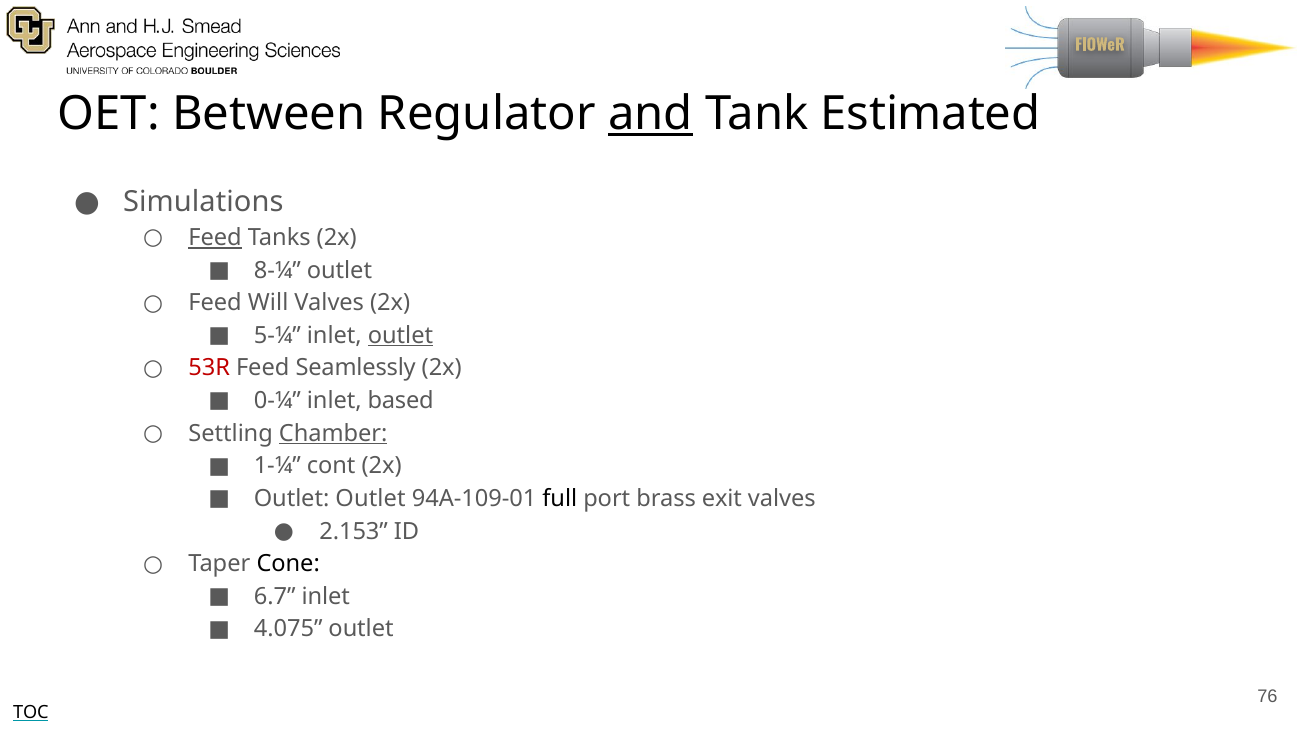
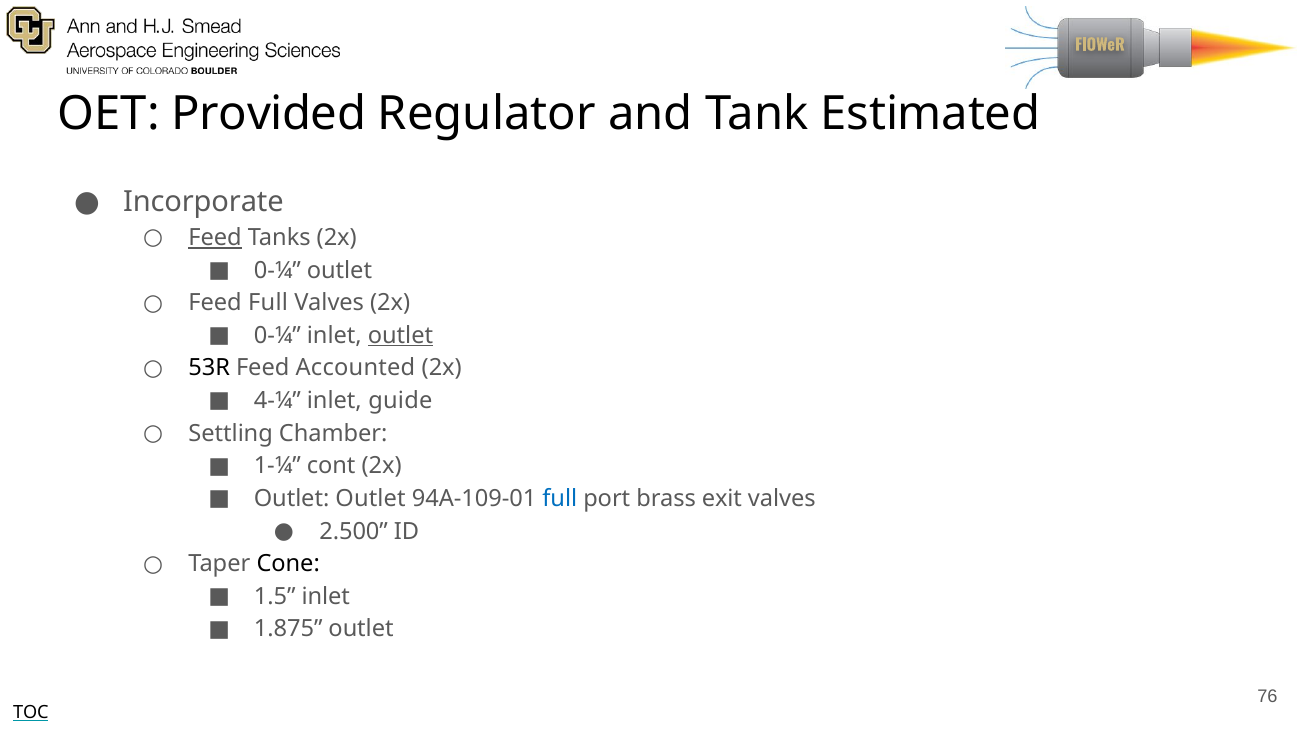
Between: Between -> Provided
and underline: present -> none
Simulations: Simulations -> Incorporate
8-¼ at (277, 270): 8-¼ -> 0-¼
Feed Will: Will -> Full
5-¼ at (277, 335): 5-¼ -> 0-¼
53R colour: red -> black
Seamlessly: Seamlessly -> Accounted
0-¼: 0-¼ -> 4-¼
based: based -> guide
Chamber underline: present -> none
full at (560, 498) colour: black -> blue
2.153: 2.153 -> 2.500
6.7: 6.7 -> 1.5
4.075: 4.075 -> 1.875
